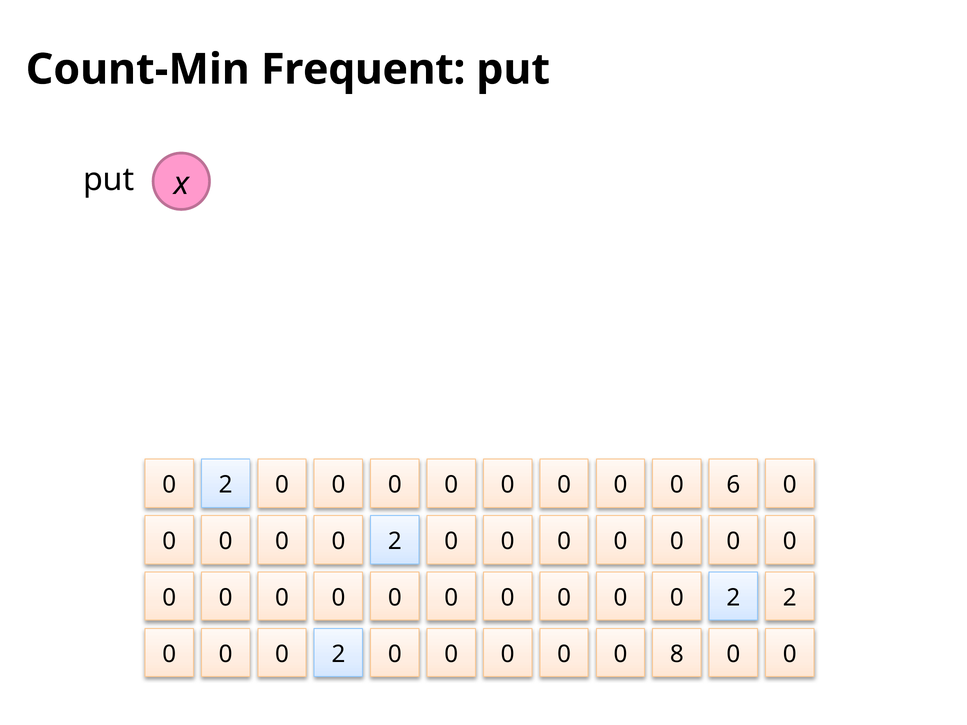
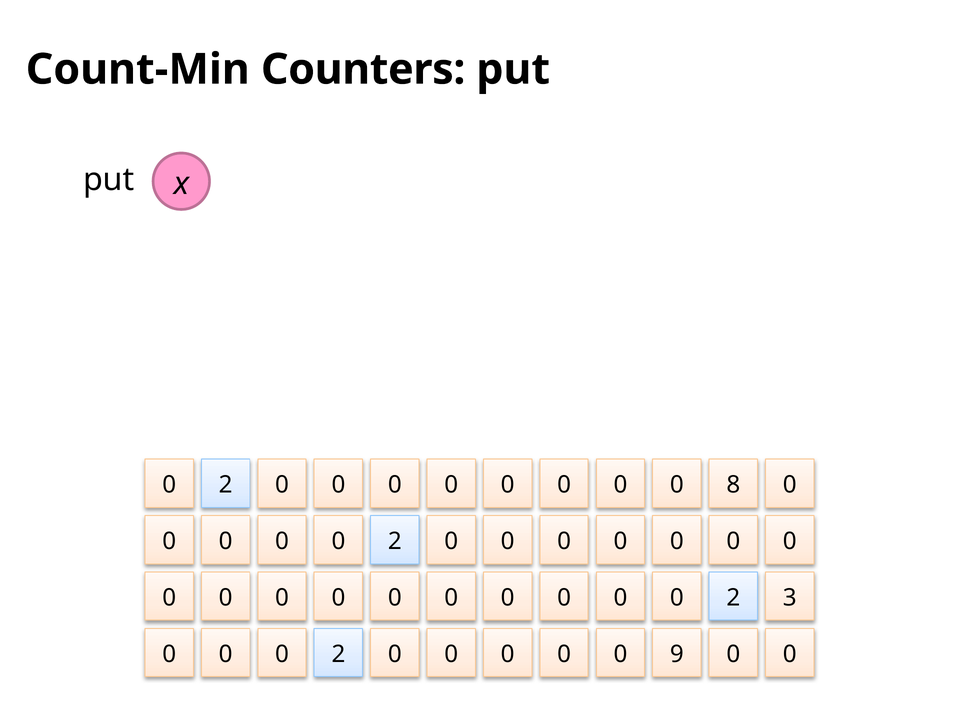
Frequent: Frequent -> Counters
6: 6 -> 8
2 2: 2 -> 3
8: 8 -> 9
